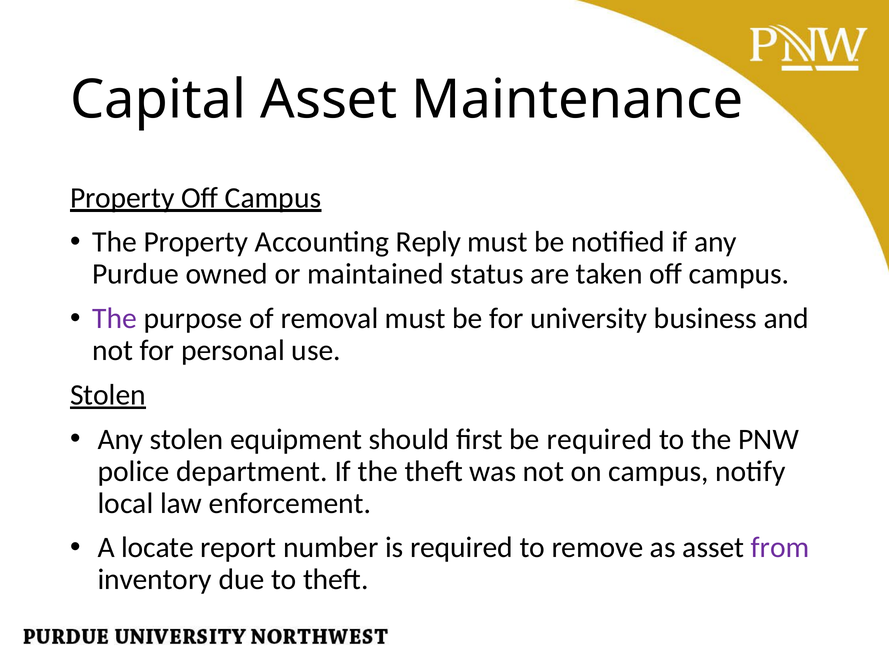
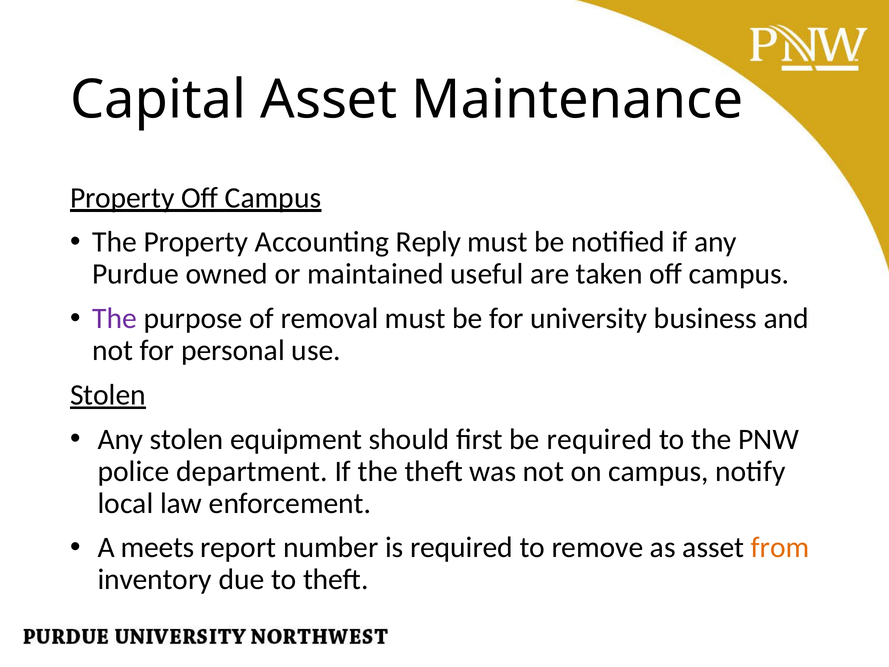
status: status -> useful
locate: locate -> meets
from colour: purple -> orange
